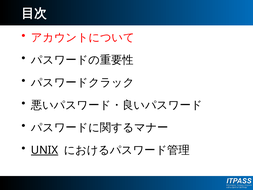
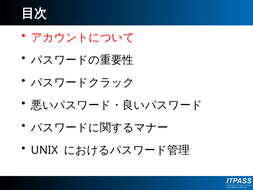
UNIX underline: present -> none
